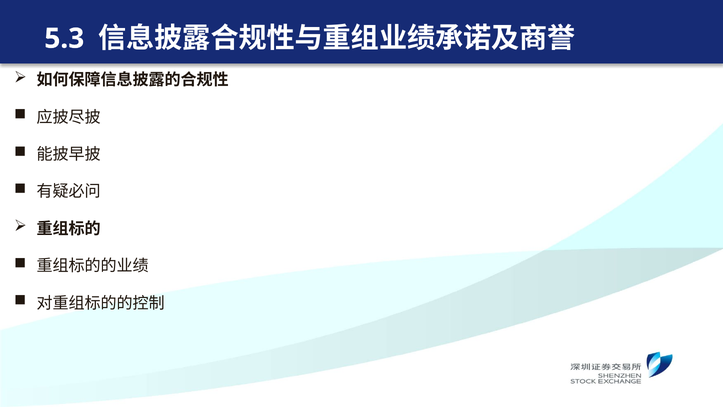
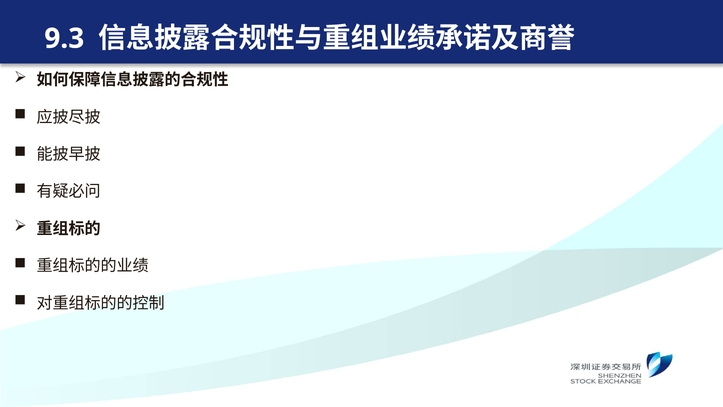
5.3: 5.3 -> 9.3
